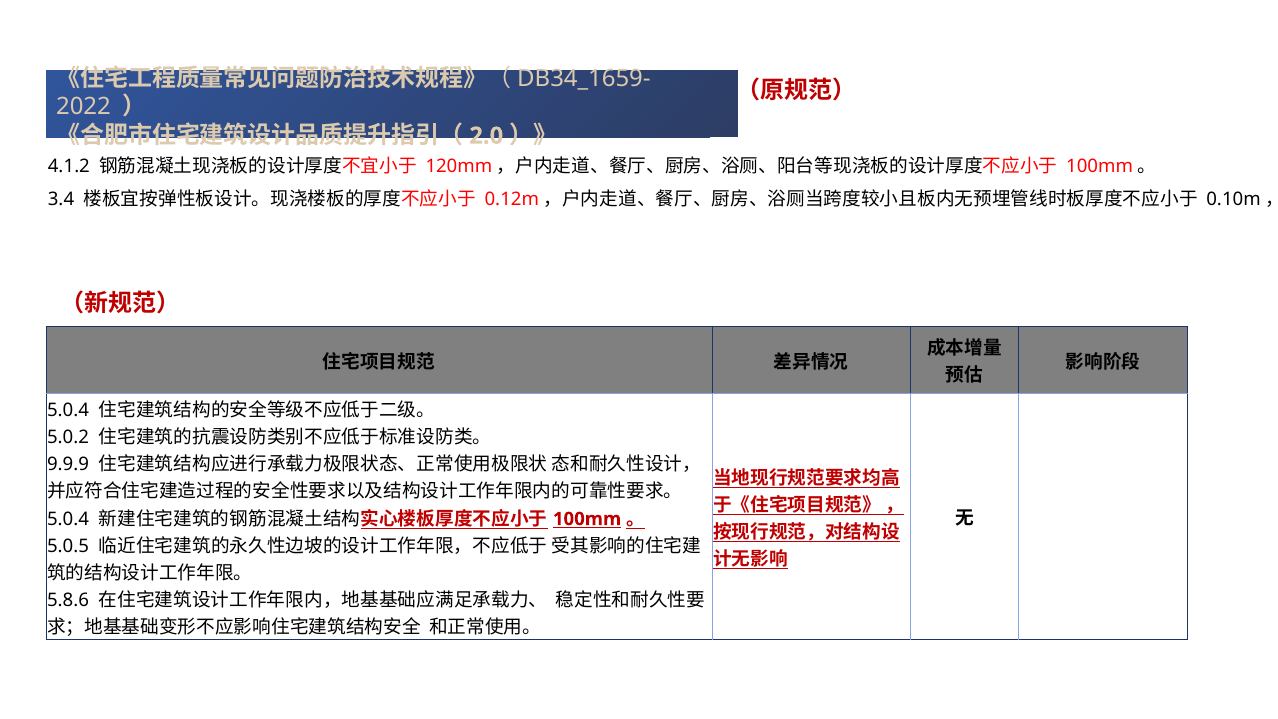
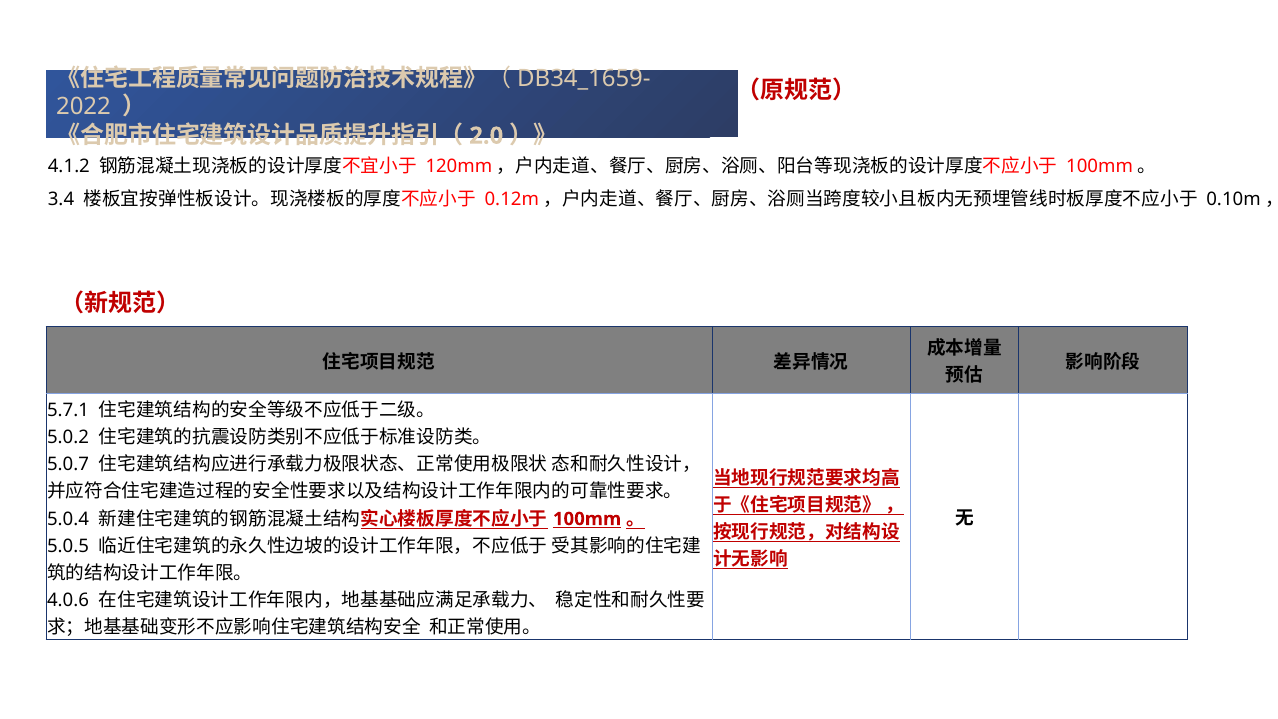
5.0.4 at (68, 410): 5.0.4 -> 5.7.1
9.9.9: 9.9.9 -> 5.0.7
5.8.6: 5.8.6 -> 4.0.6
